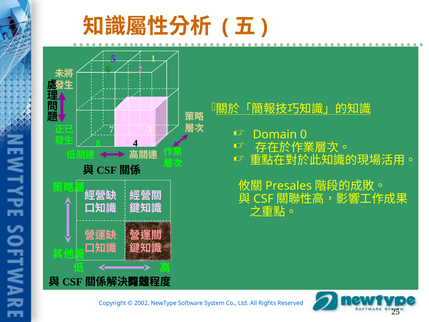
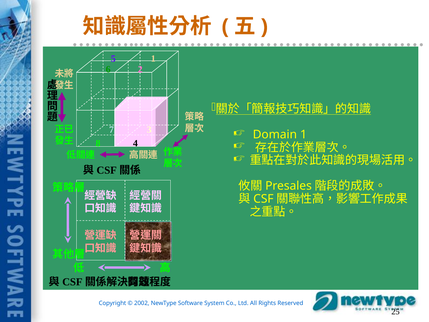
Domain 0: 0 -> 1
